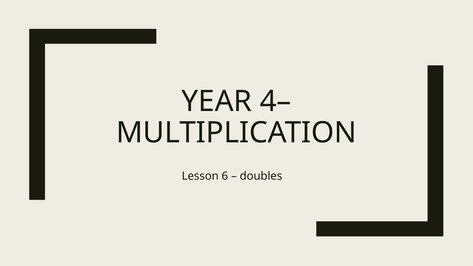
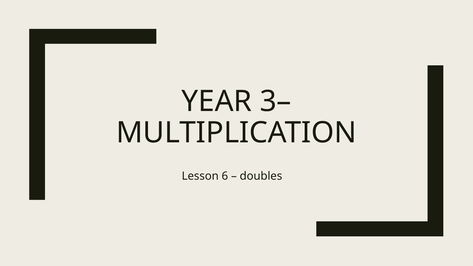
4–: 4– -> 3–
